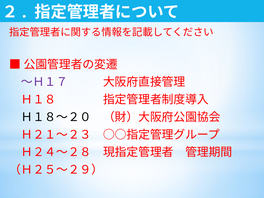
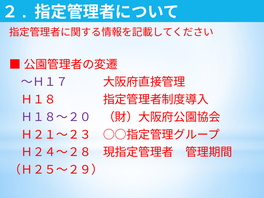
Ｈ１８～２０ colour: black -> purple
